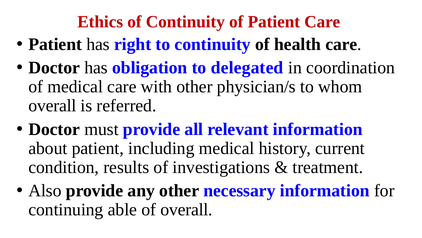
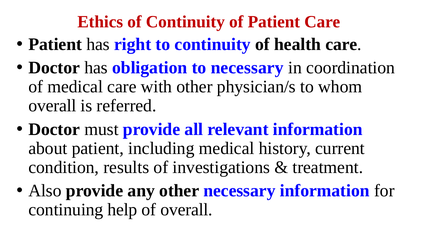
to delegated: delegated -> necessary
able: able -> help
